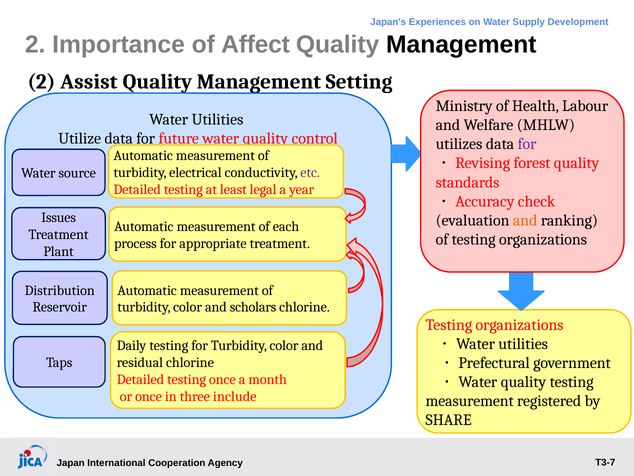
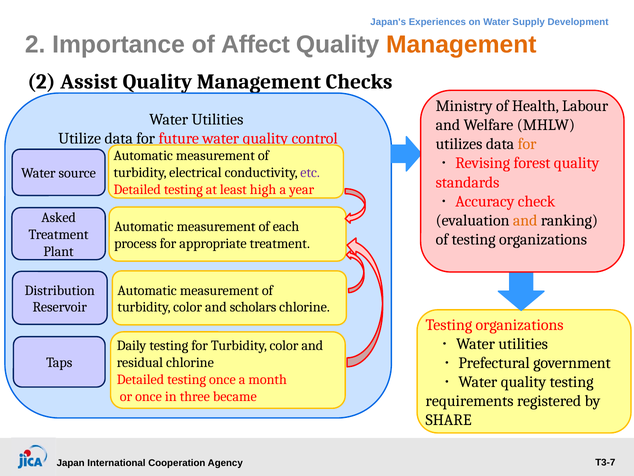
Management at (461, 44) colour: black -> orange
Setting: Setting -> Checks
for at (527, 144) colour: purple -> orange
legal: legal -> high
Issues: Issues -> Asked
include: include -> became
measurement at (470, 401): measurement -> requirements
